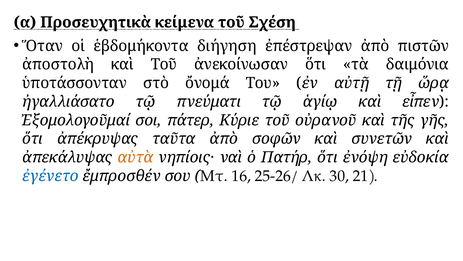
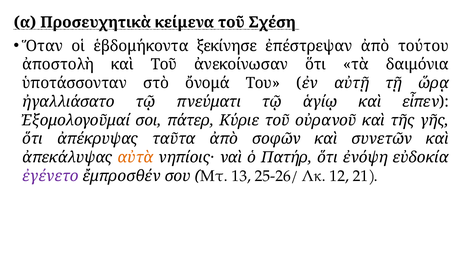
διήγηση: διήγηση -> ξεκίνησε
πιστῶν: πιστῶν -> τούτου
ἐγένετο colour: blue -> purple
16: 16 -> 13
30: 30 -> 12
